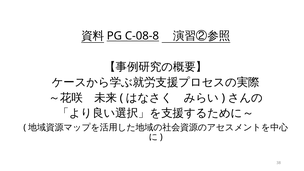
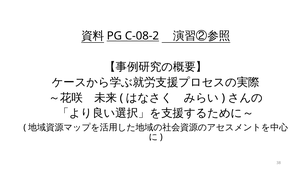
C-08-8: C-08-8 -> C-08-2
